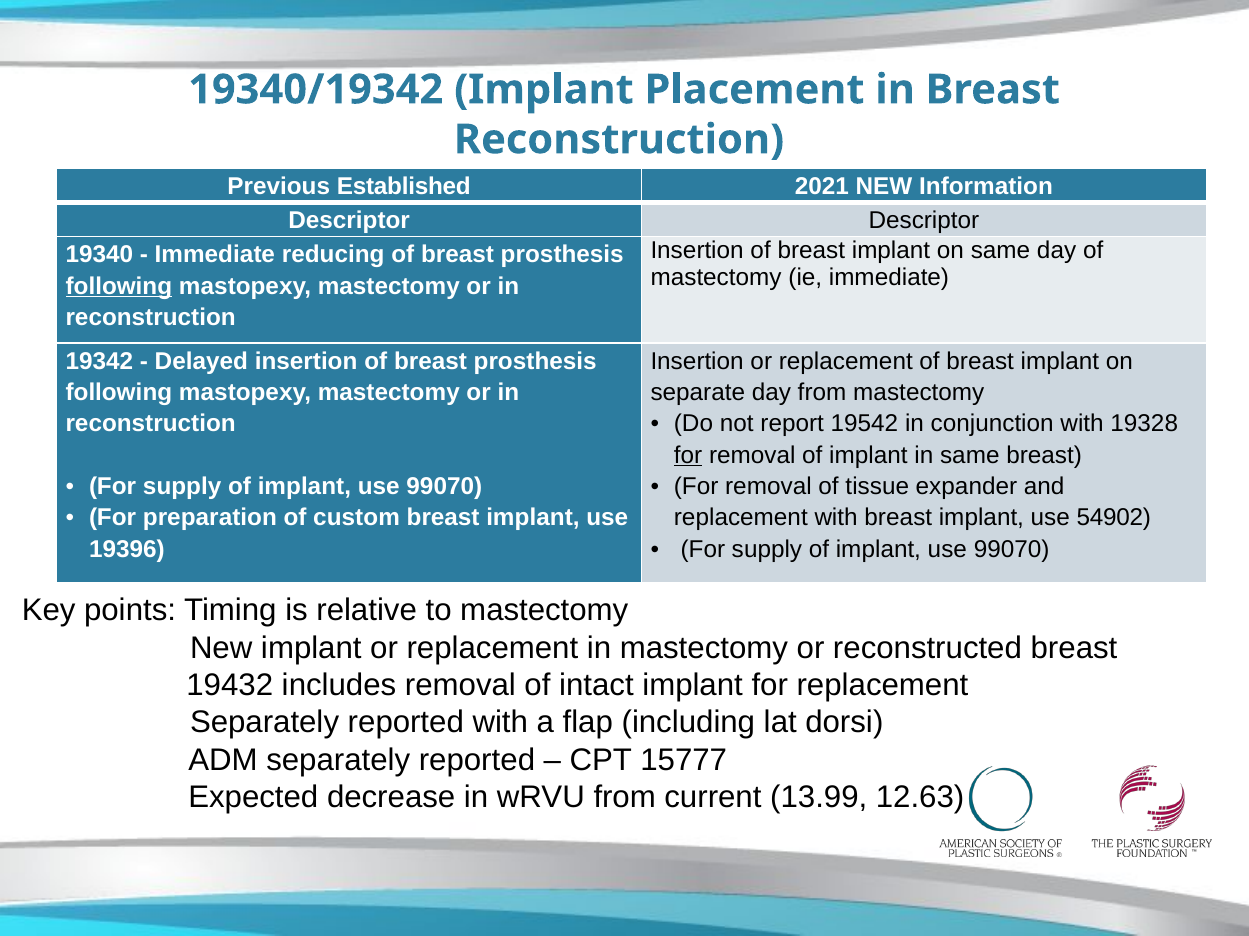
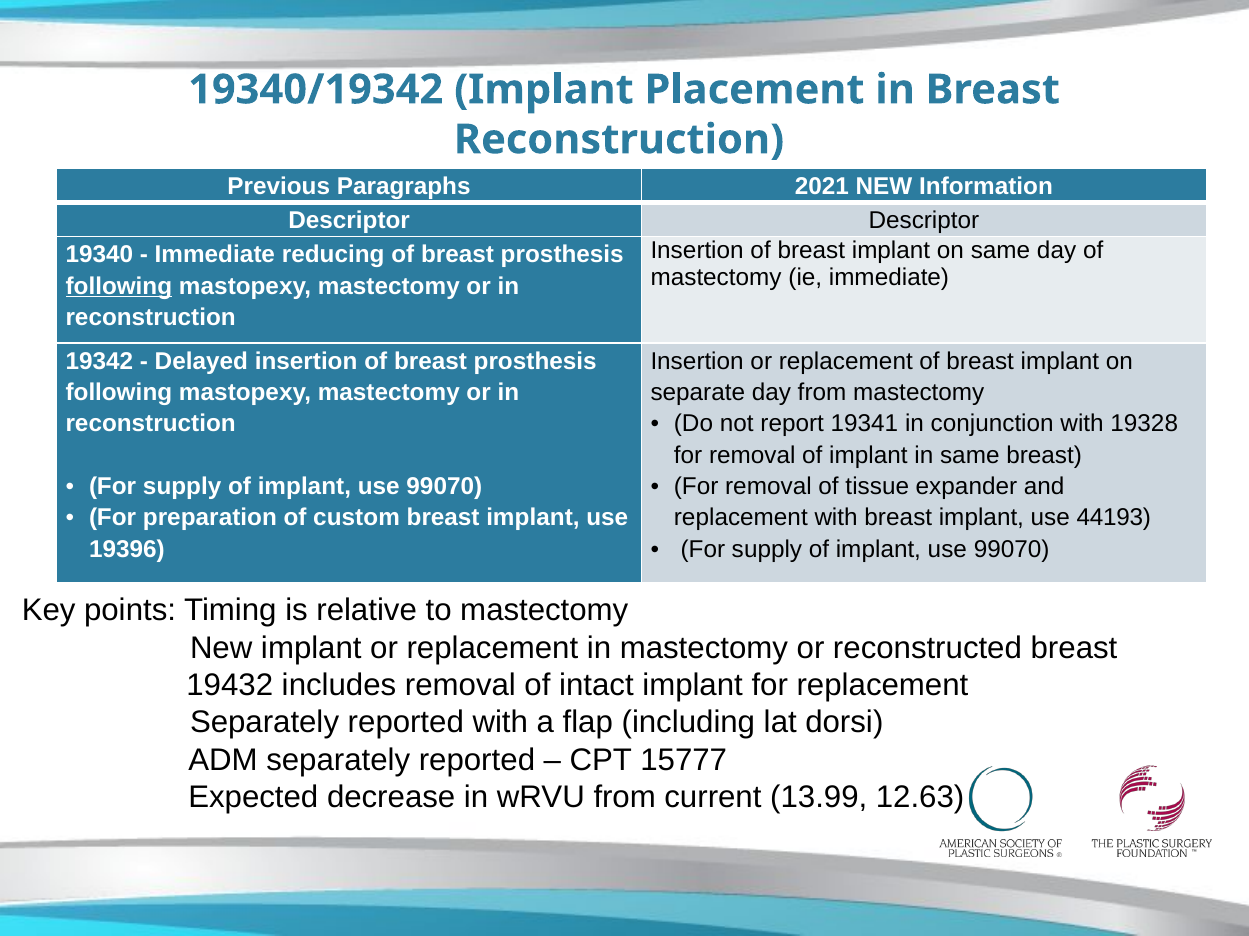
Established: Established -> Paragraphs
19542: 19542 -> 19341
for at (688, 455) underline: present -> none
54902: 54902 -> 44193
